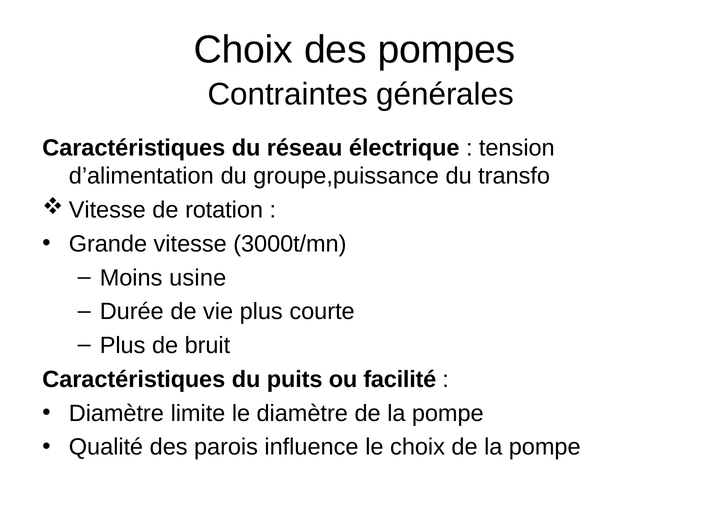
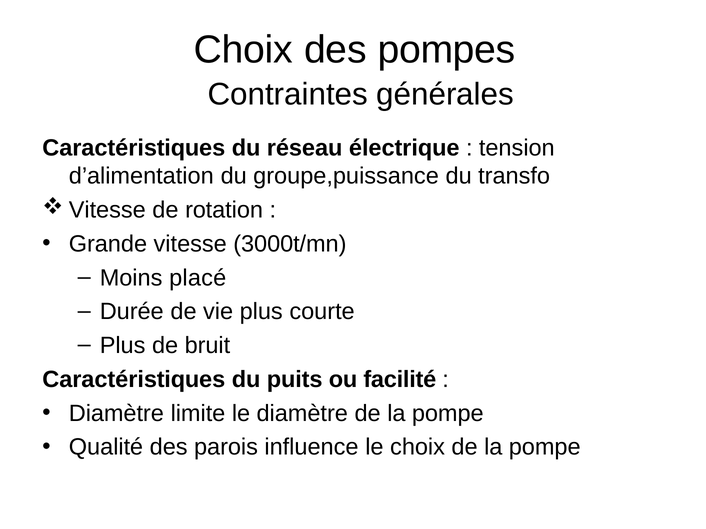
usine: usine -> placé
